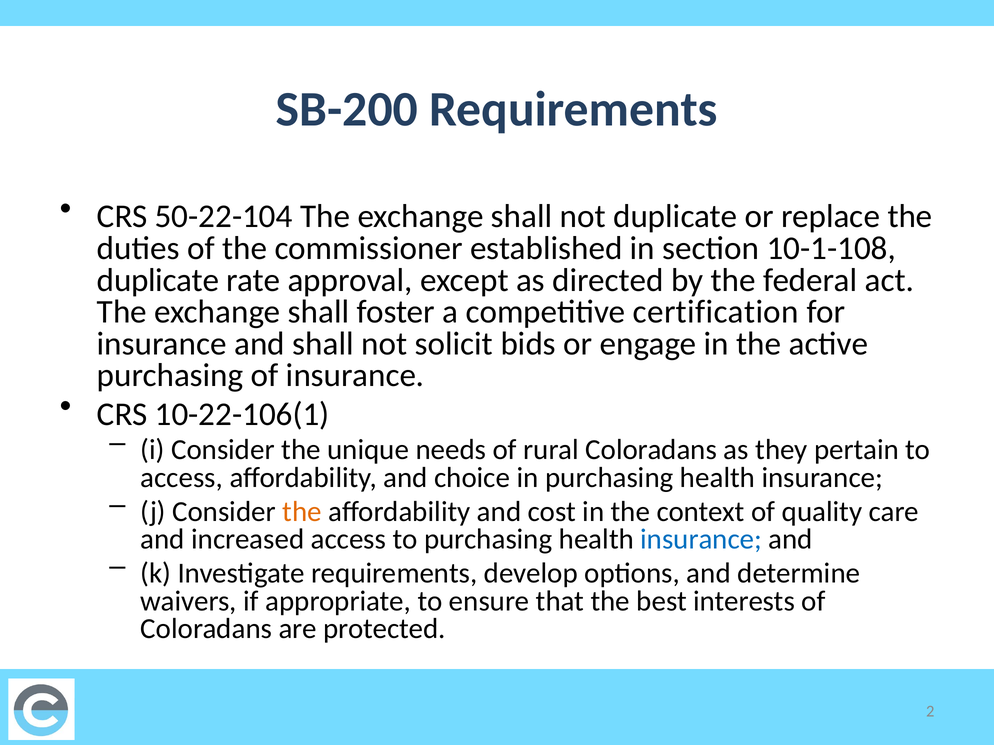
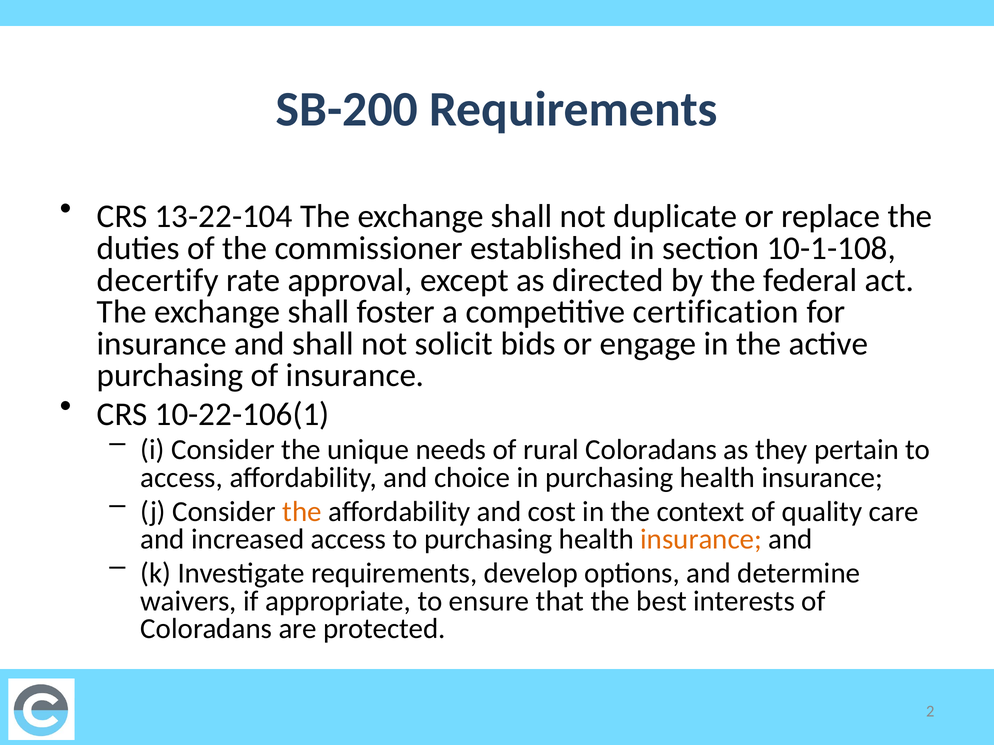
50-22-104: 50-22-104 -> 13-22-104
duplicate at (158, 280): duplicate -> decertify
insurance at (701, 540) colour: blue -> orange
